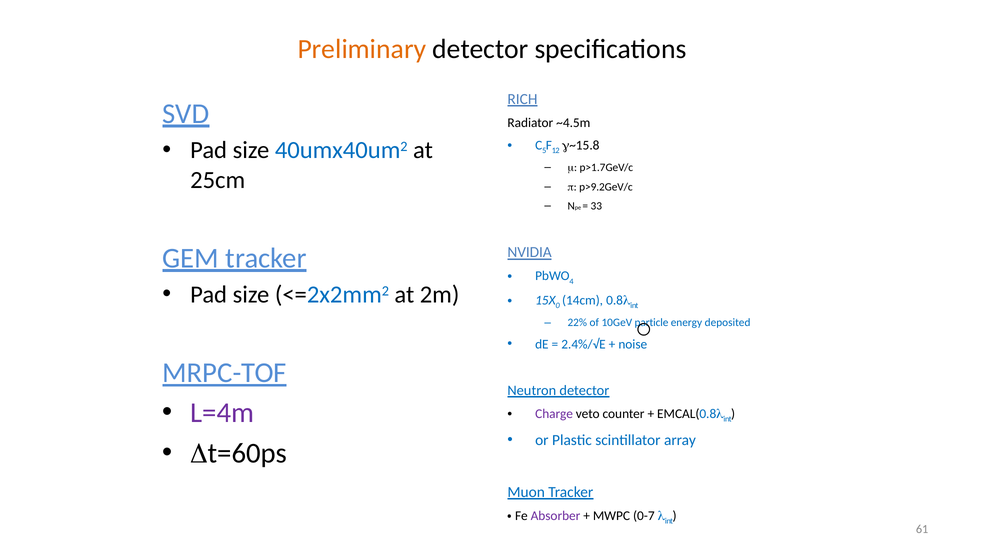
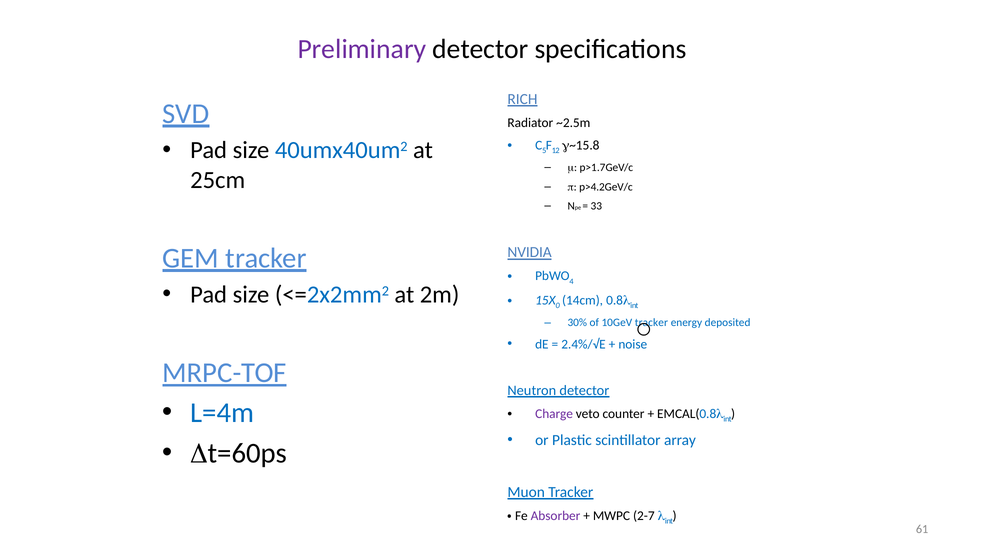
Preliminary colour: orange -> purple
~4.5m: ~4.5m -> ~2.5m
p>9.2GeV/c: p>9.2GeV/c -> p>4.2GeV/c
22%: 22% -> 30%
10GeV particle: particle -> tracker
L=4m colour: purple -> blue
0-7: 0-7 -> 2-7
